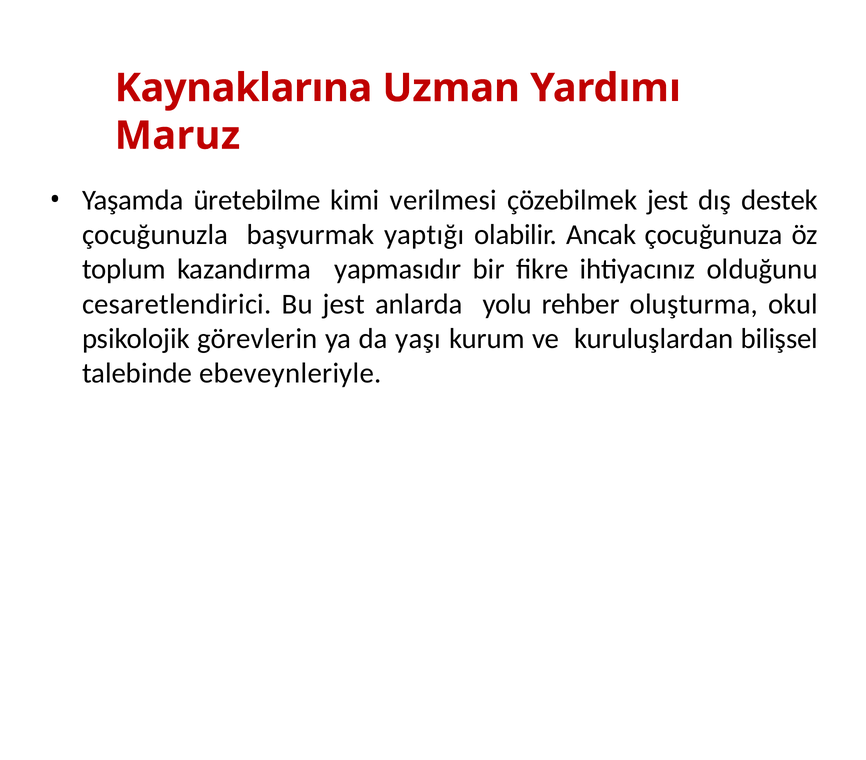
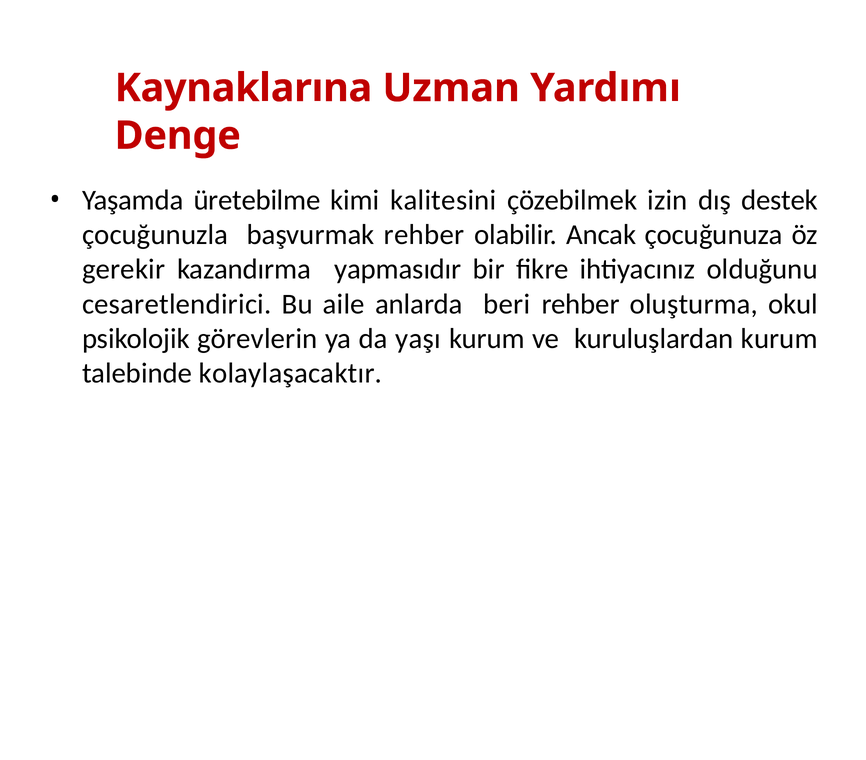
Maruz: Maruz -> Denge
verilmesi: verilmesi -> kalitesini
çözebilmek jest: jest -> izin
başvurmak yaptığı: yaptığı -> rehber
toplum: toplum -> gerekir
Bu jest: jest -> aile
yolu: yolu -> beri
kuruluşlardan bilişsel: bilişsel -> kurum
ebeveynleriyle: ebeveynleriyle -> kolaylaşacaktır
